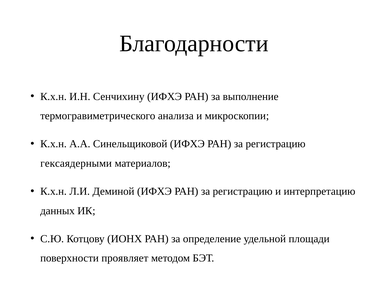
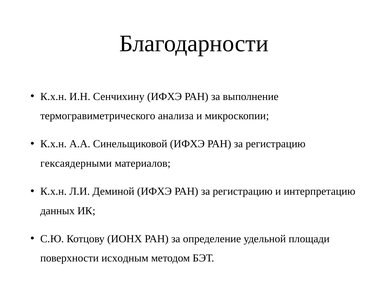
проявляет: проявляет -> исходным
